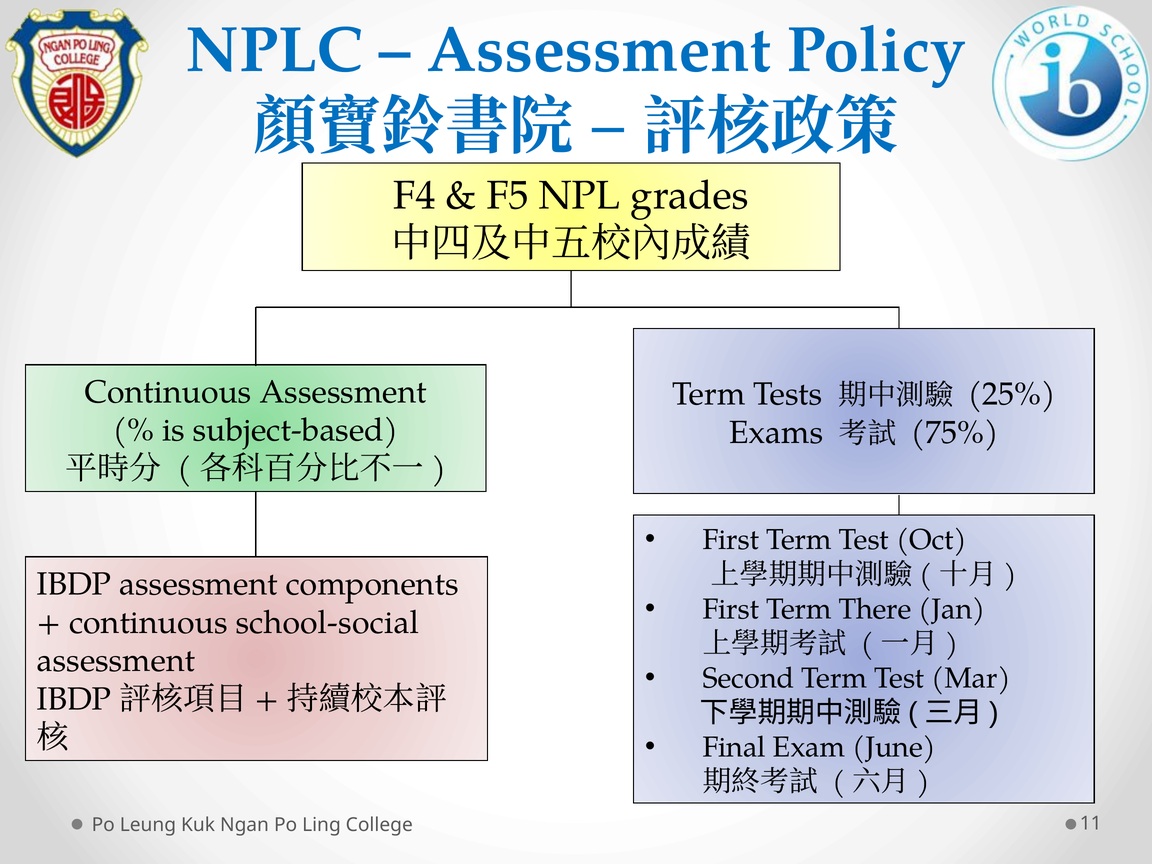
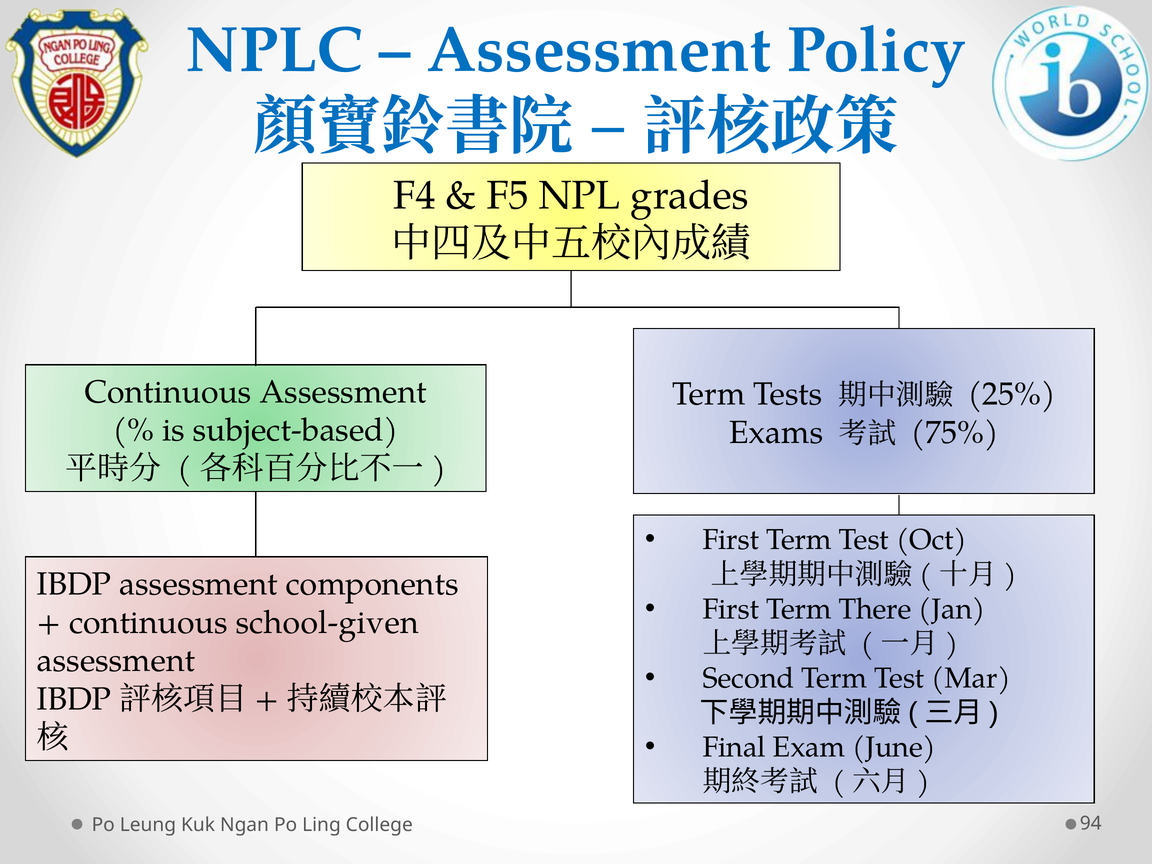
school-social: school-social -> school-given
11: 11 -> 94
